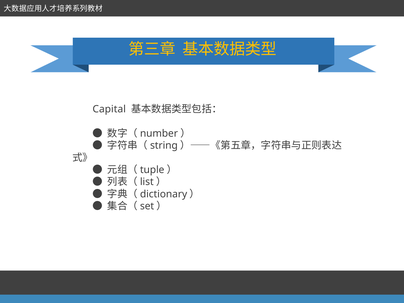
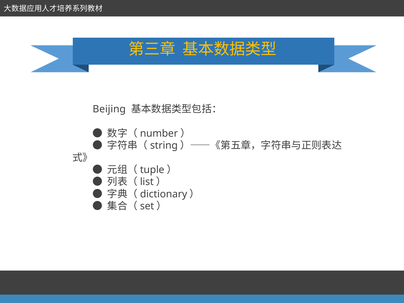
Capital: Capital -> Beijing
